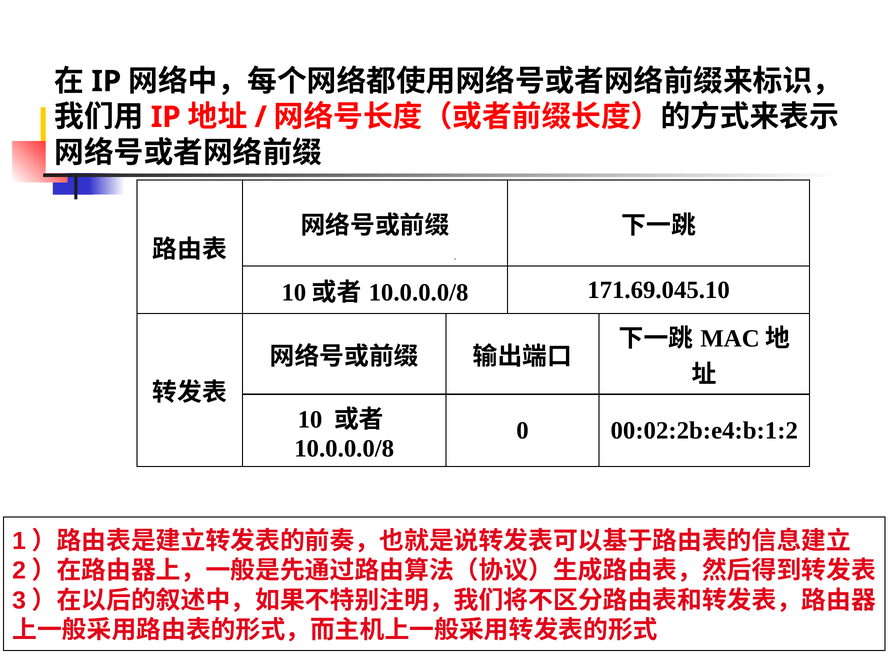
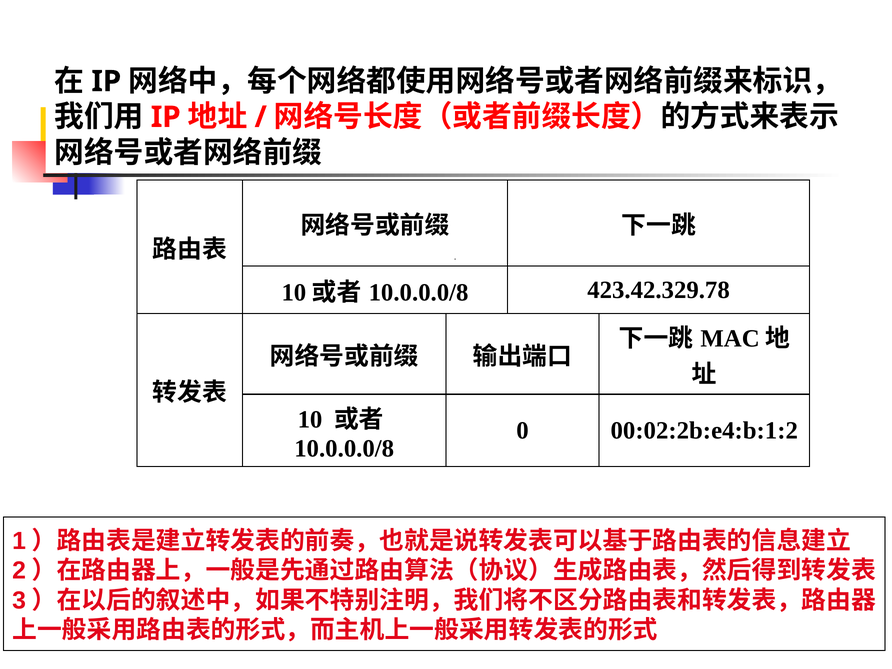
171.69.045.10: 171.69.045.10 -> 423.42.329.78
